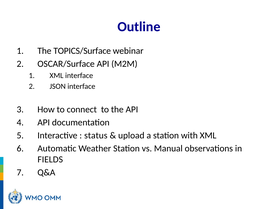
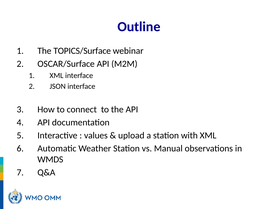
status: status -> values
FIELDS: FIELDS -> WMDS
